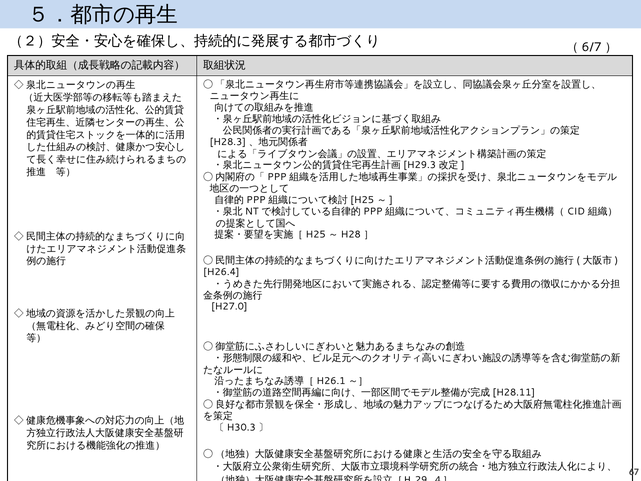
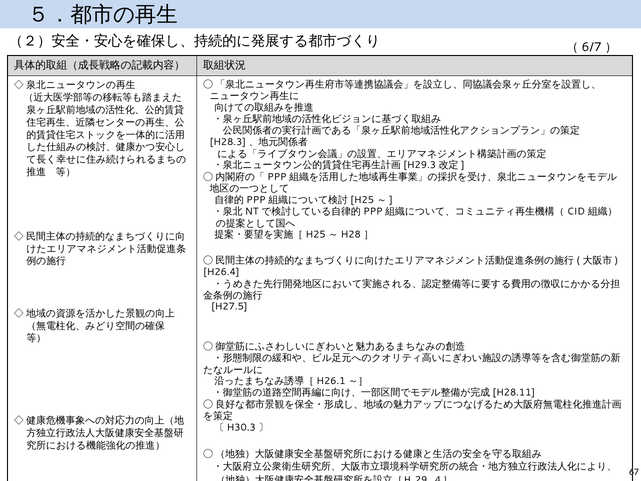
H27.0: H27.0 -> H27.5
